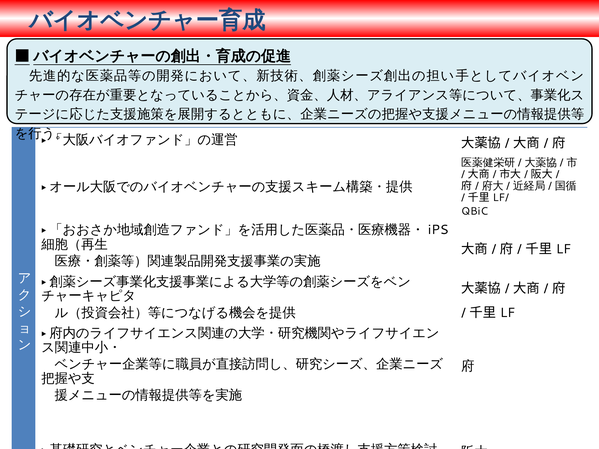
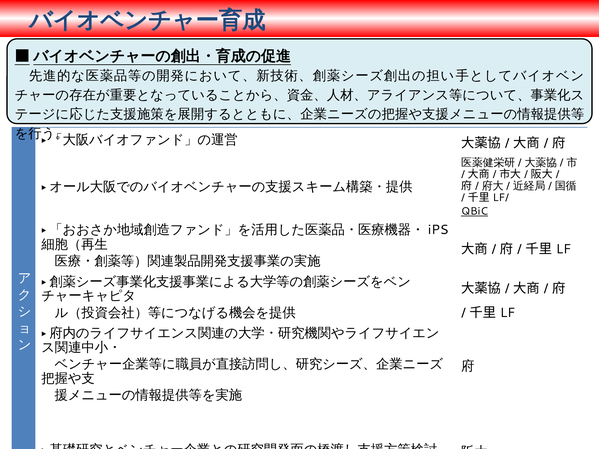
QBiC underline: none -> present
